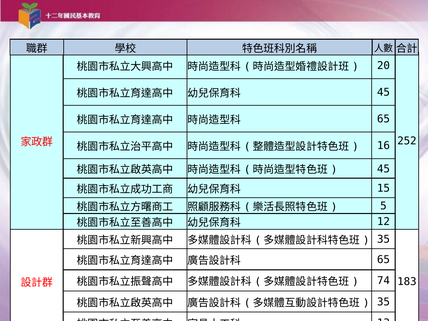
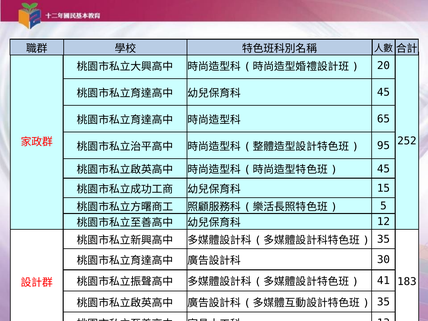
16: 16 -> 95
65 at (383, 260): 65 -> 30
74: 74 -> 41
